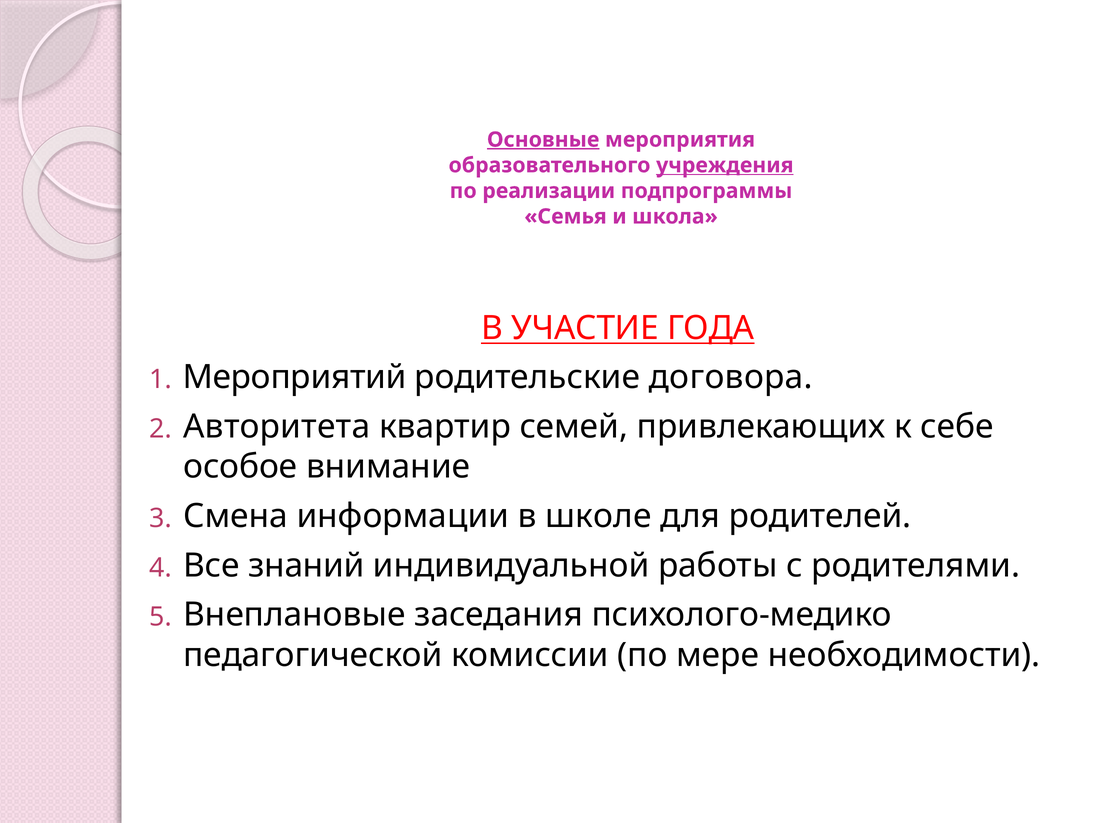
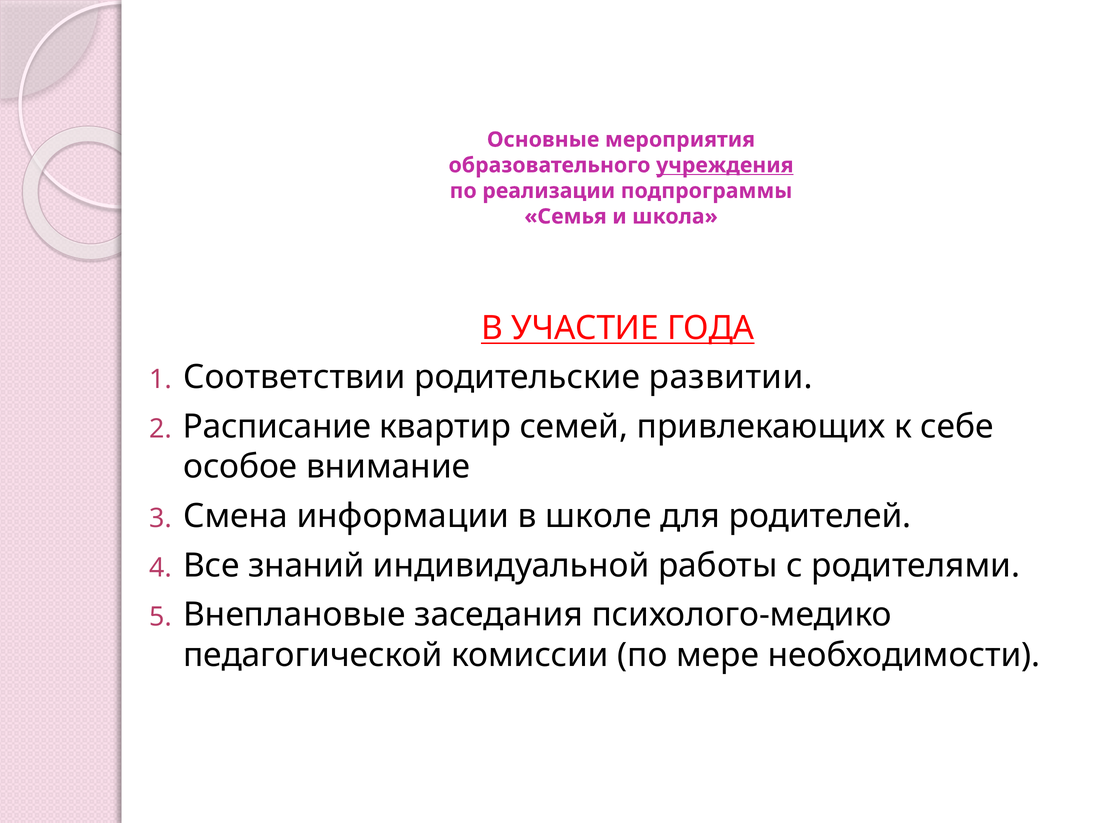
Основные underline: present -> none
Мероприятий: Мероприятий -> Соответствии
договора: договора -> развитии
Авторитета: Авторитета -> Расписание
